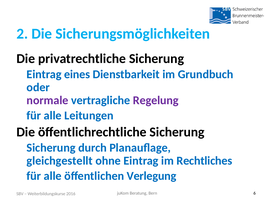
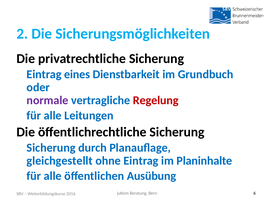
Regelung colour: purple -> red
Rechtliches: Rechtliches -> Planinhalte
Verlegung: Verlegung -> Ausübung
